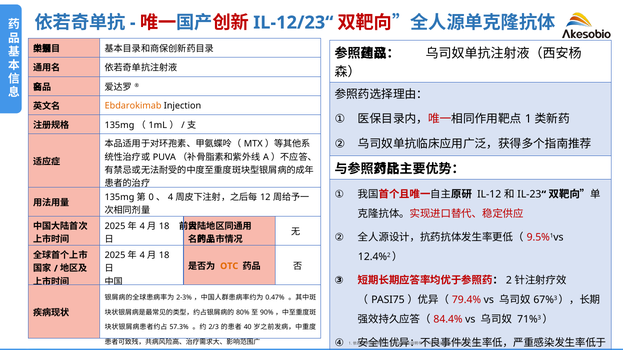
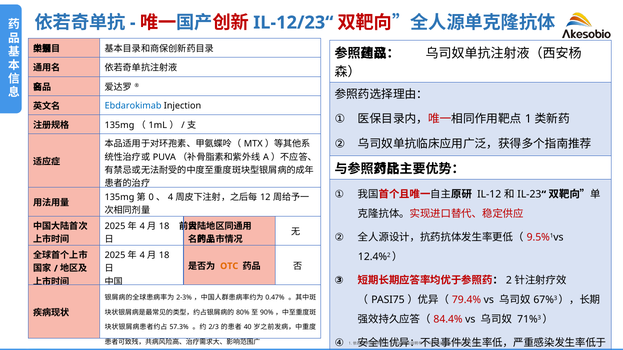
Ebdarokimab colour: orange -> blue
